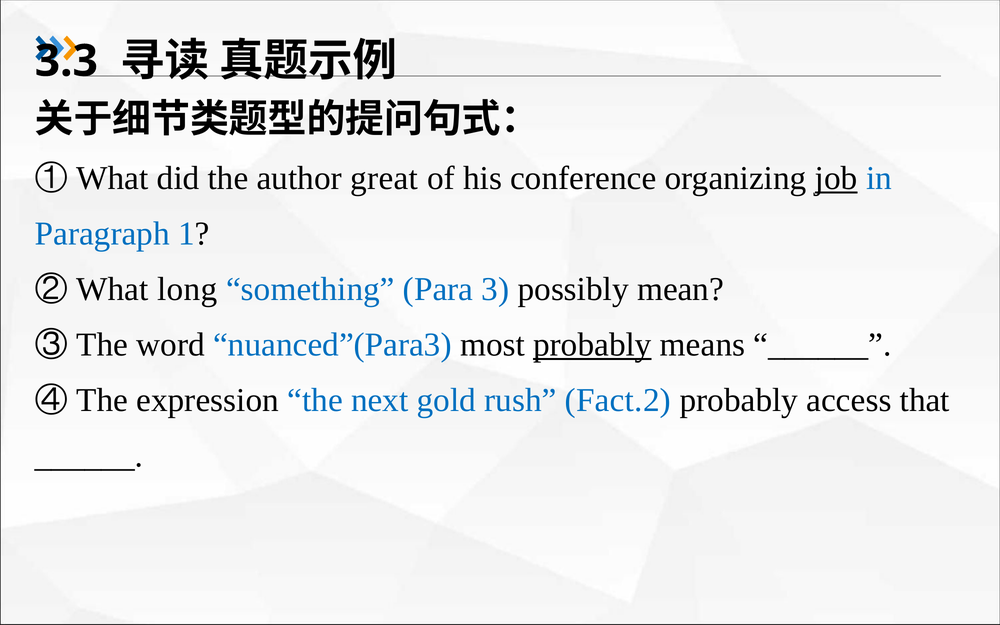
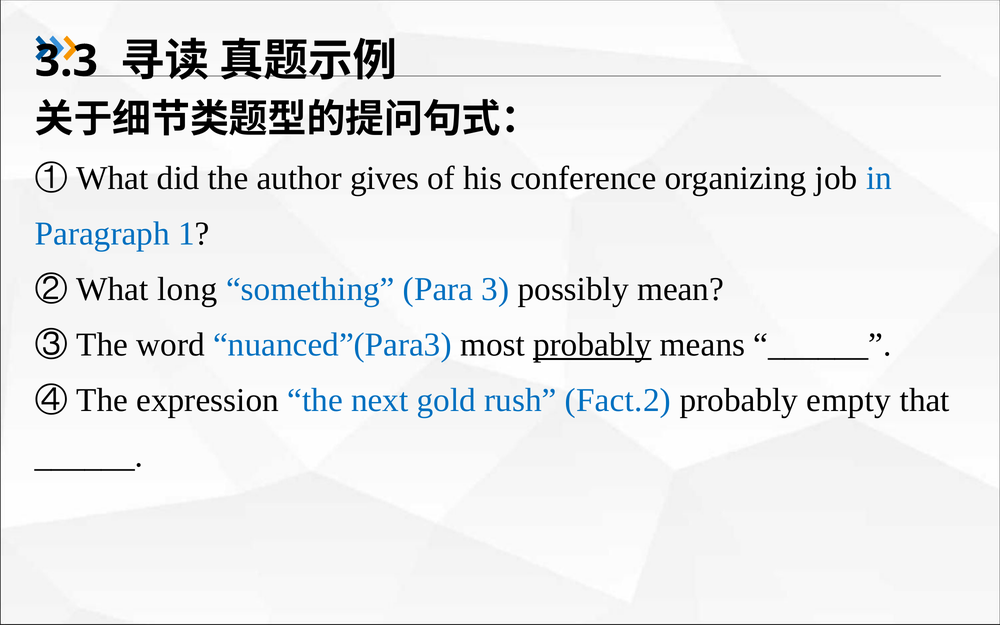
great: great -> gives
job underline: present -> none
access: access -> empty
